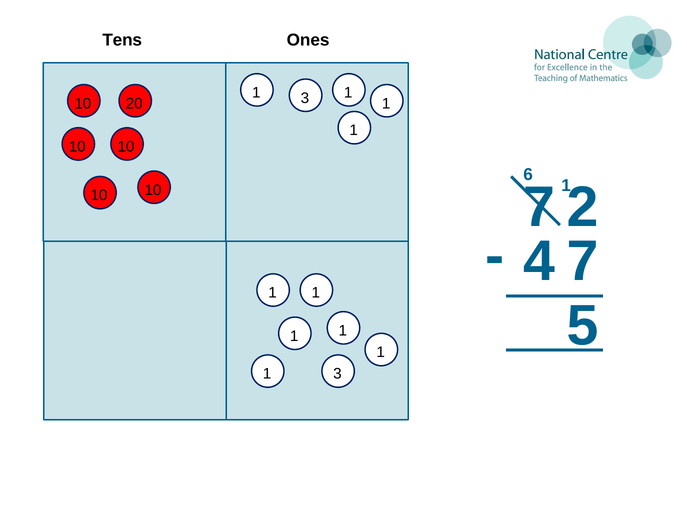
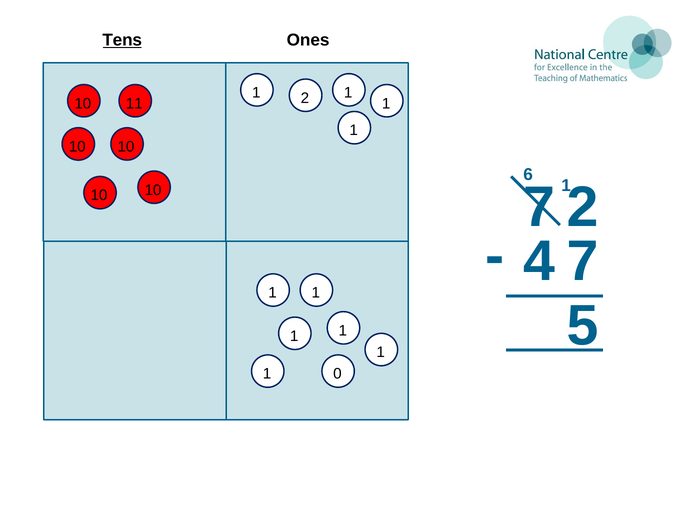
Tens underline: none -> present
3 at (305, 98): 3 -> 2
20: 20 -> 11
3 at (337, 374): 3 -> 0
